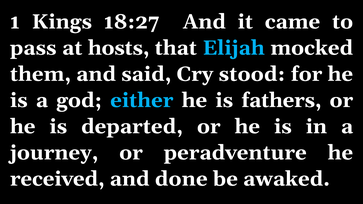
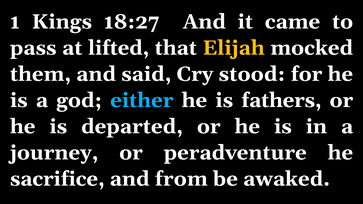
hosts: hosts -> lifted
Elijah colour: light blue -> yellow
received: received -> sacrifice
done: done -> from
